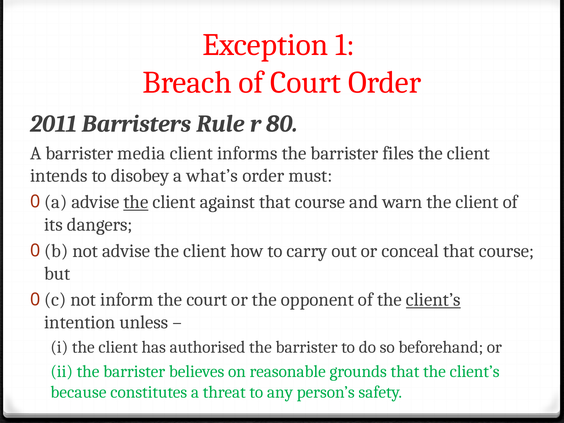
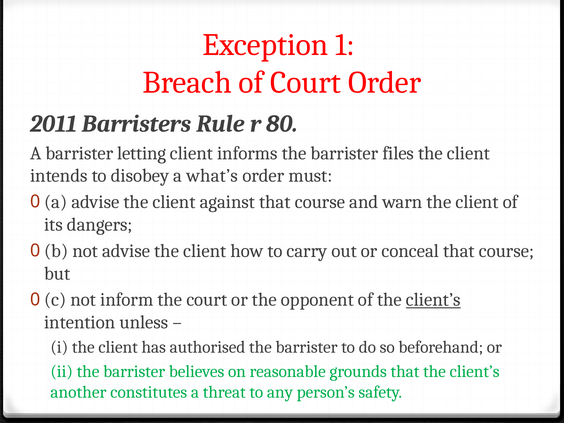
media: media -> letting
the at (136, 202) underline: present -> none
because: because -> another
